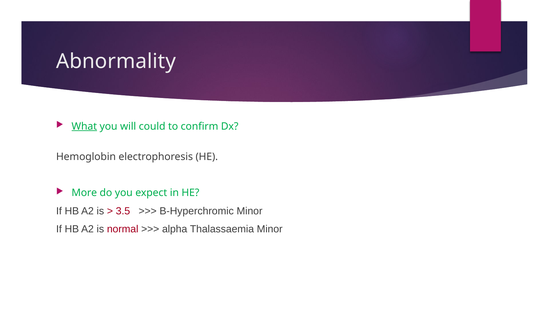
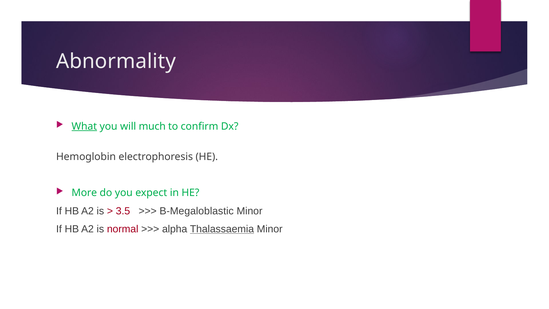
could: could -> much
B-Hyperchromic: B-Hyperchromic -> B-Megaloblastic
Thalassaemia underline: none -> present
